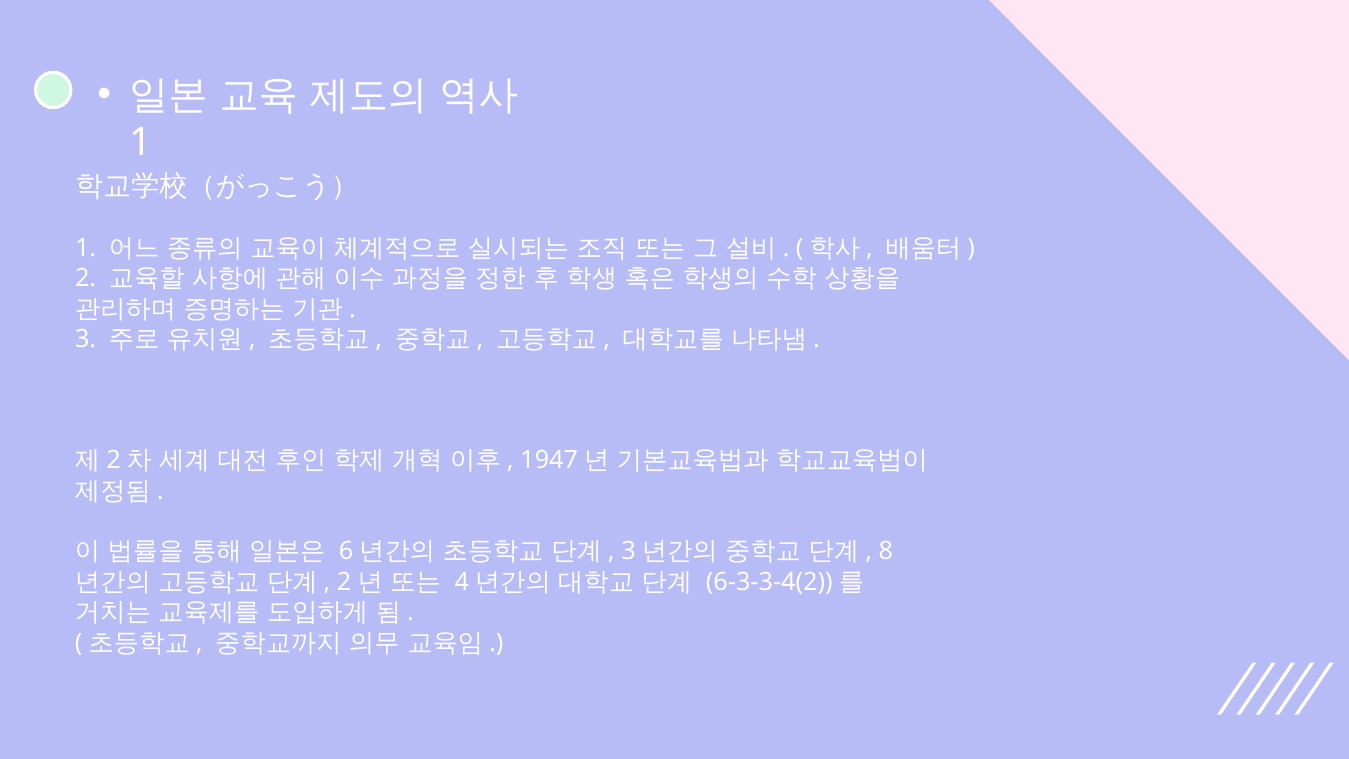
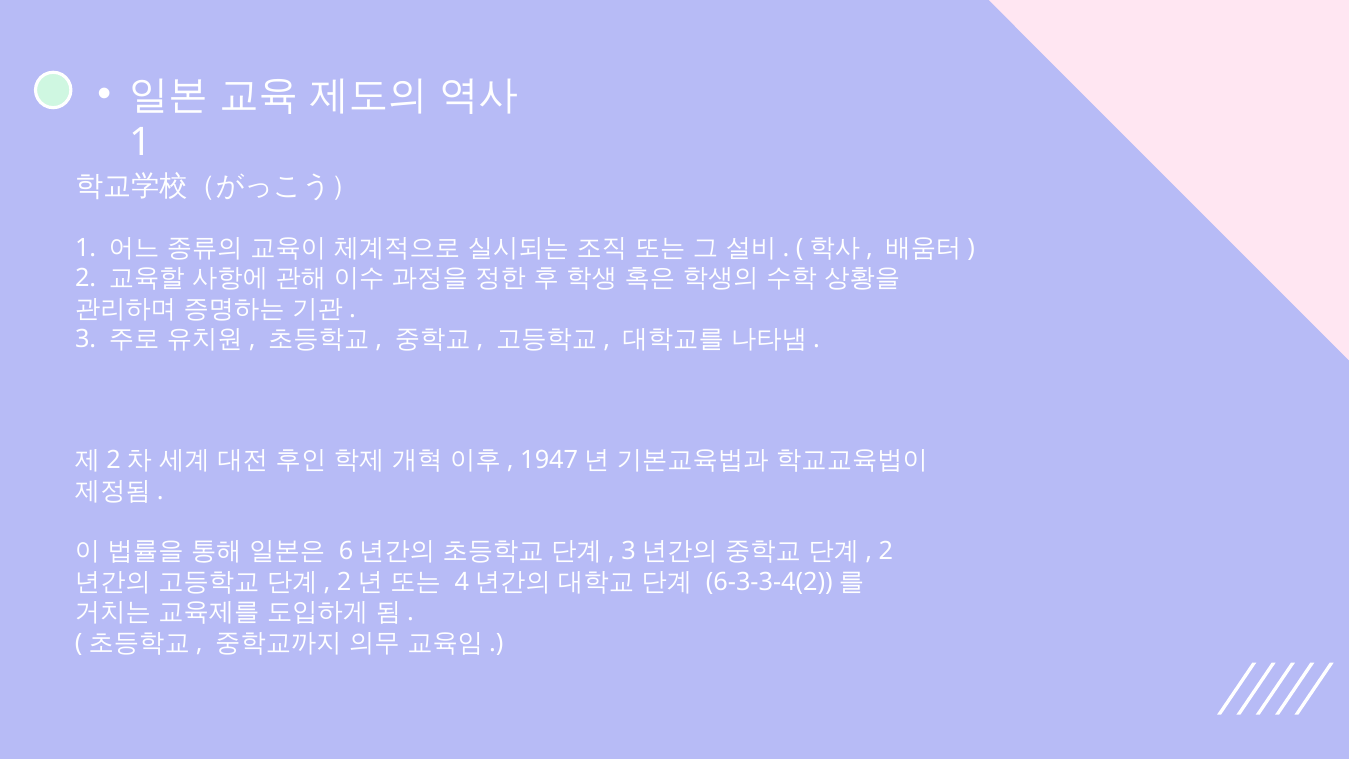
8 at (886, 551): 8 -> 2
